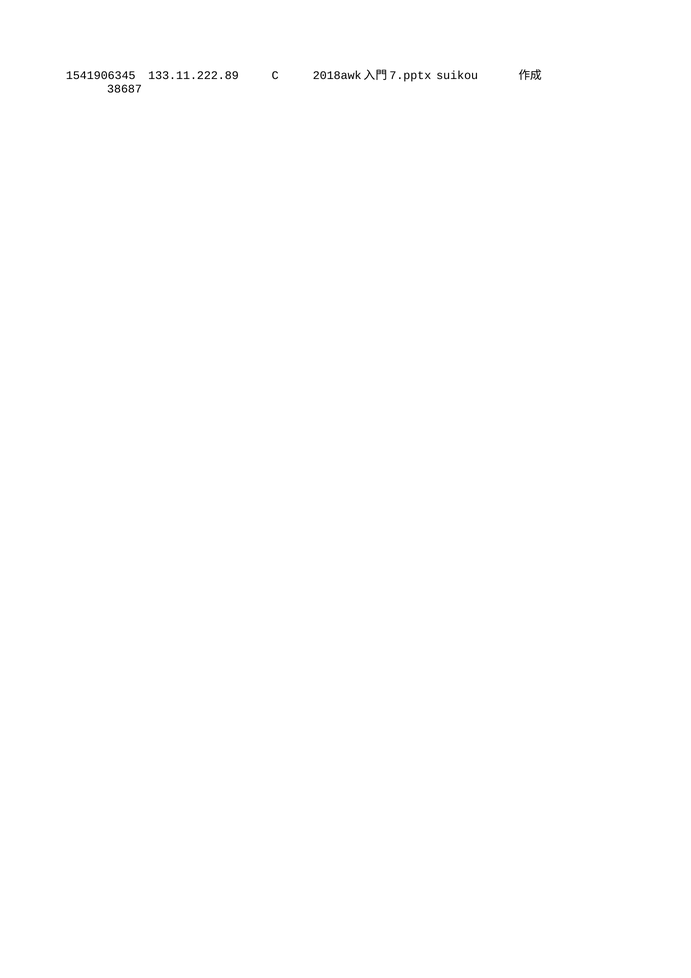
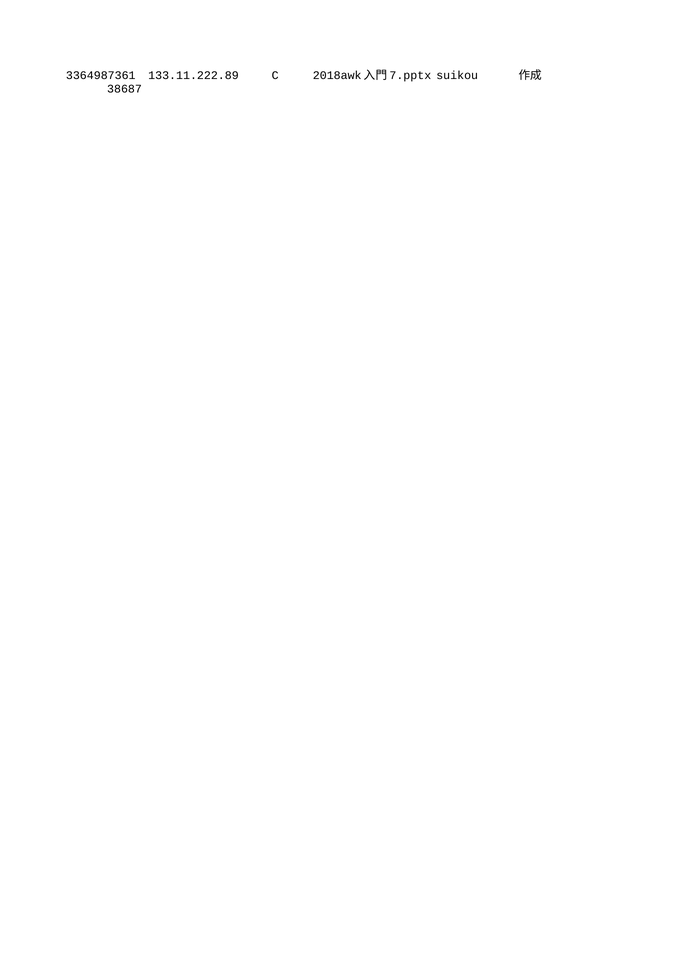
1541906345: 1541906345 -> 3364987361
